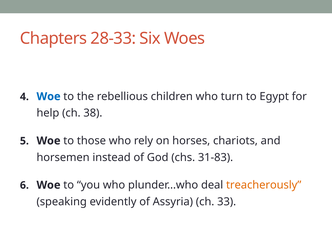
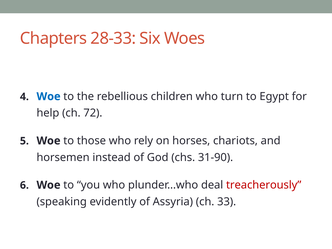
38: 38 -> 72
31-83: 31-83 -> 31-90
treacherously colour: orange -> red
